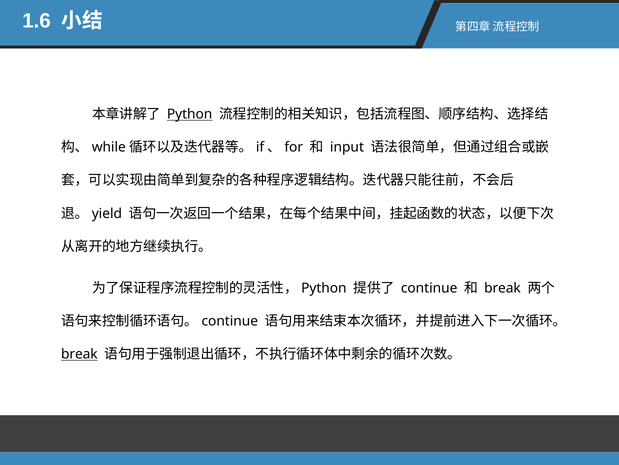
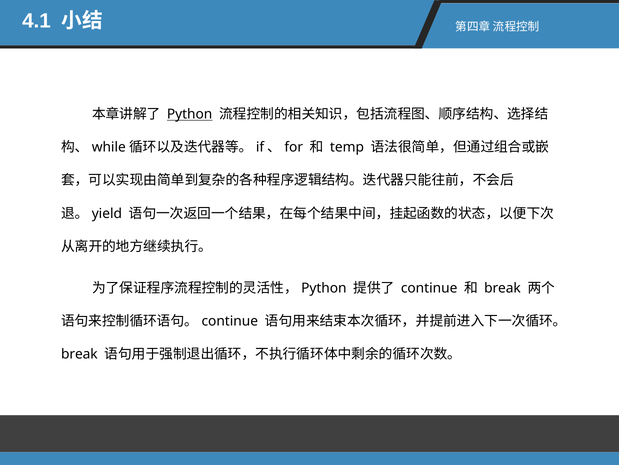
1.6: 1.6 -> 4.1
input: input -> temp
break at (79, 354) underline: present -> none
